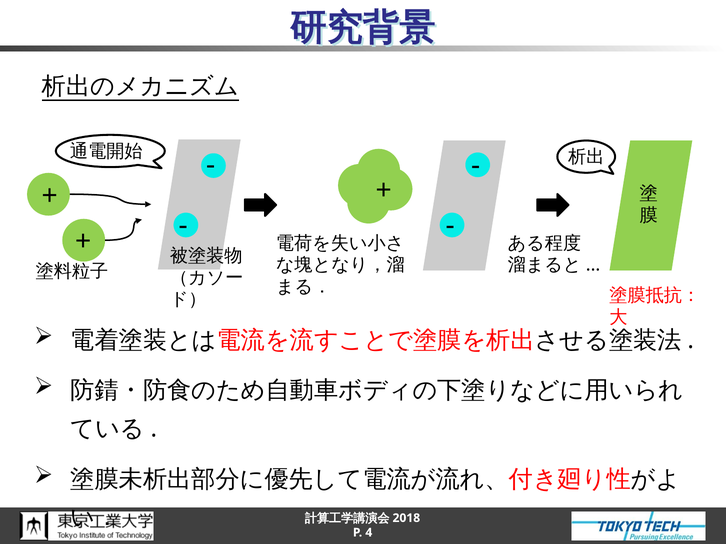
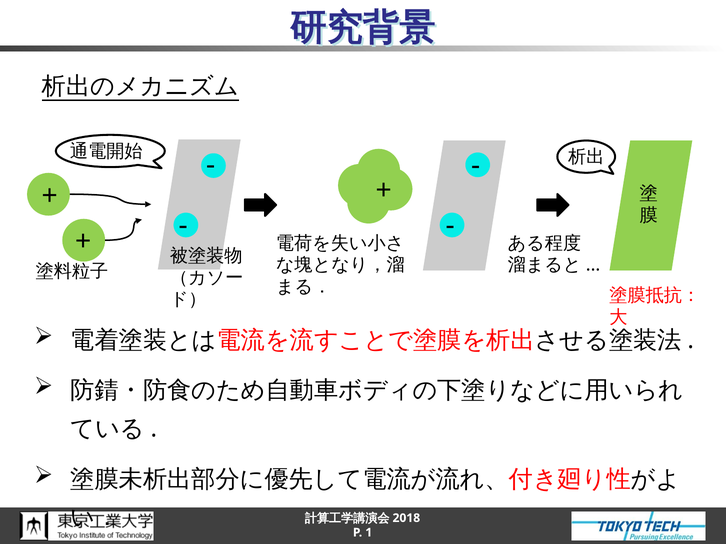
4: 4 -> 1
